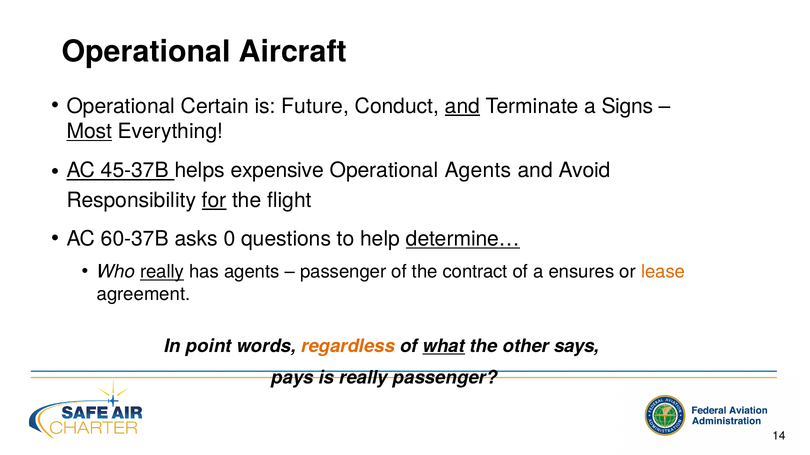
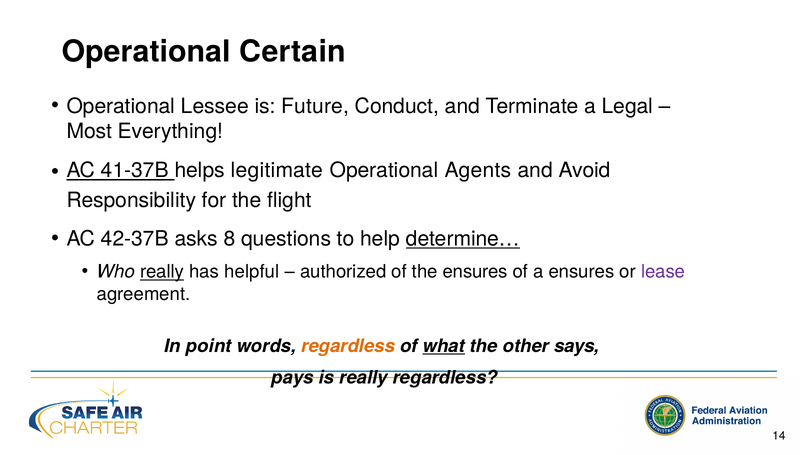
Aircraft: Aircraft -> Certain
Certain: Certain -> Lessee
and at (462, 106) underline: present -> none
Signs: Signs -> Legal
Most underline: present -> none
45-37B: 45-37B -> 41-37B
expensive: expensive -> legitimate
for underline: present -> none
60-37B: 60-37B -> 42-37B
0: 0 -> 8
has agents: agents -> helpful
passenger at (343, 272): passenger -> authorized
the contract: contract -> ensures
lease colour: orange -> purple
really passenger: passenger -> regardless
